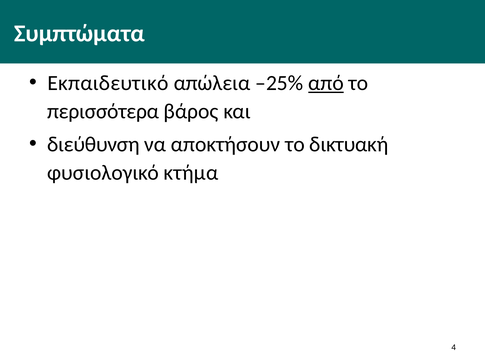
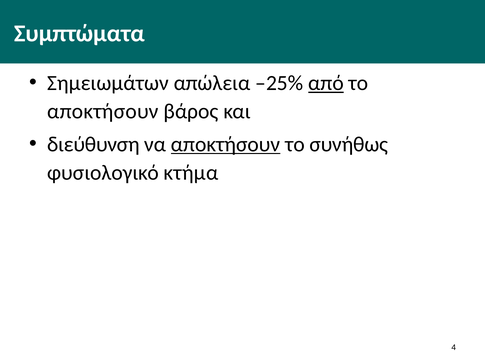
Εκπαιδευτικό: Εκπαιδευτικό -> Σημειωμάτων
περισσότερα at (103, 111): περισσότερα -> αποκτήσουν
αποκτήσουν at (226, 144) underline: none -> present
δικτυακή: δικτυακή -> συνήθως
